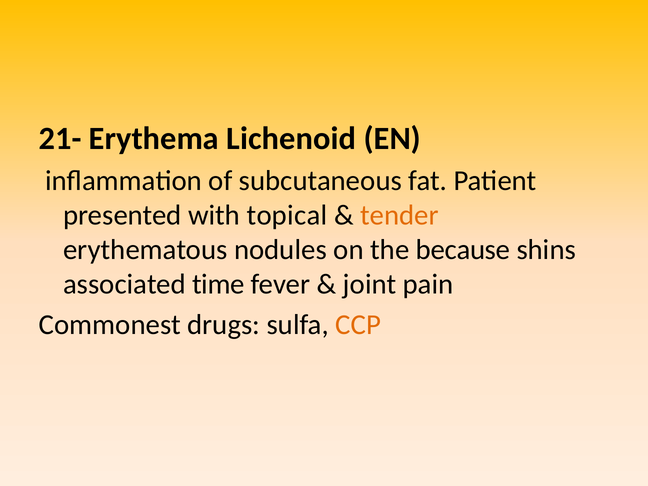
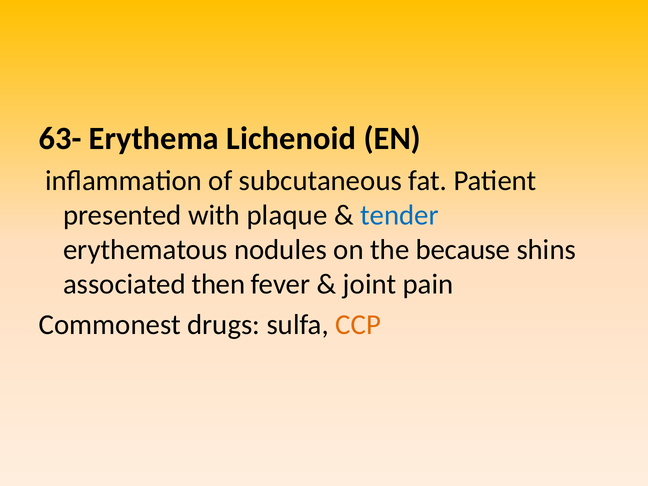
21-: 21- -> 63-
topical: topical -> plaque
tender colour: orange -> blue
time: time -> then
